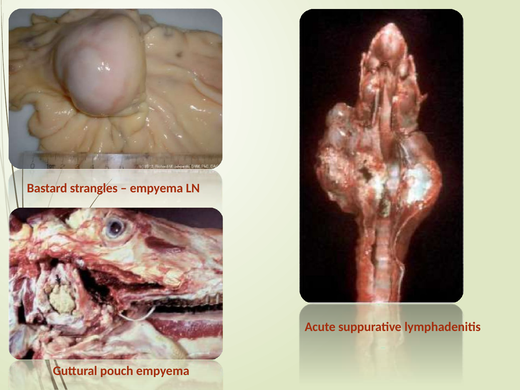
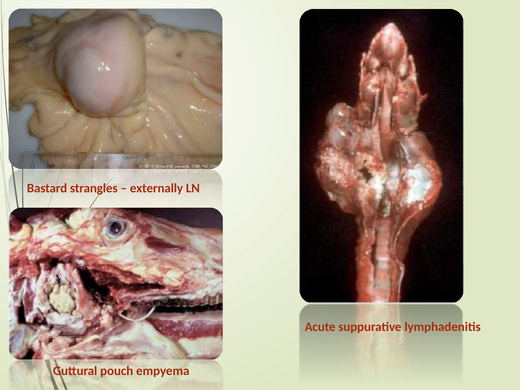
empyema at (156, 188): empyema -> externally
